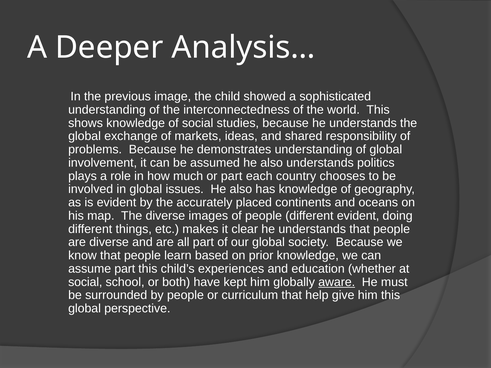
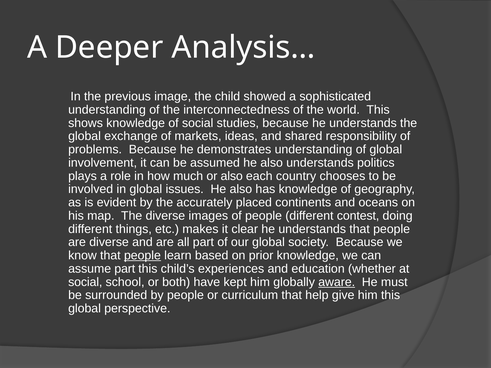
or part: part -> also
different evident: evident -> contest
people at (142, 256) underline: none -> present
